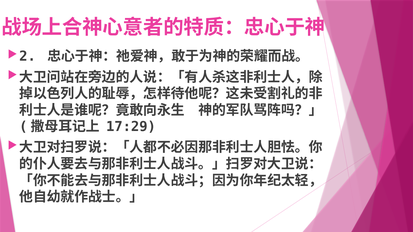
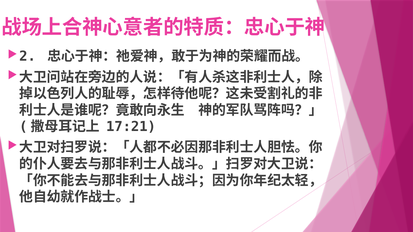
17:29: 17:29 -> 17:21
